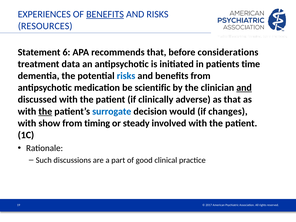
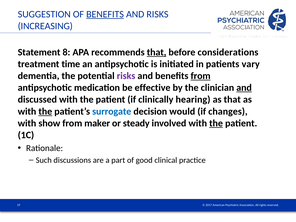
EXPERIENCES: EXPERIENCES -> SUGGESTION
RESOURCES: RESOURCES -> INCREASING
6: 6 -> 8
that at (157, 52) underline: none -> present
data: data -> time
time: time -> vary
risks at (126, 76) colour: blue -> purple
from at (201, 76) underline: none -> present
scientific: scientific -> effective
adverse: adverse -> hearing
timing: timing -> maker
the at (216, 123) underline: none -> present
